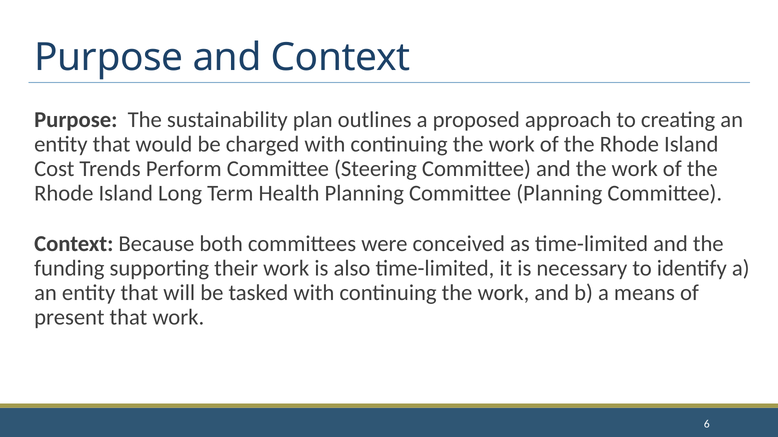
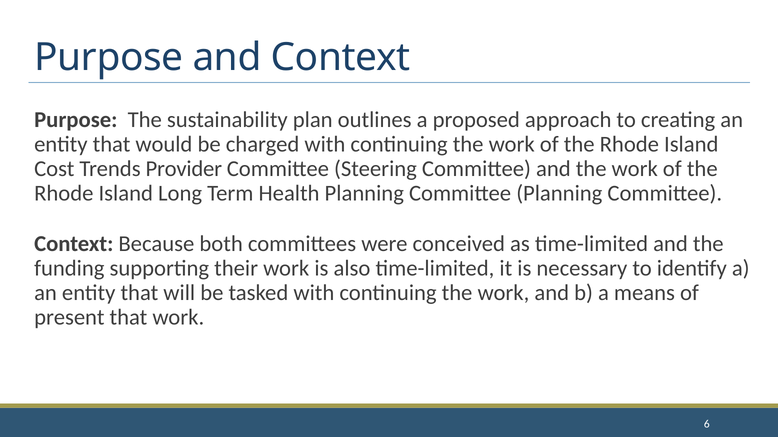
Perform: Perform -> Provider
